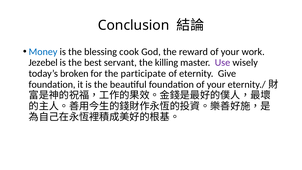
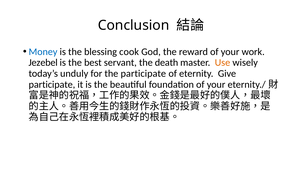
killing: killing -> death
Use colour: purple -> orange
broken: broken -> unduly
foundation at (52, 84): foundation -> participate
